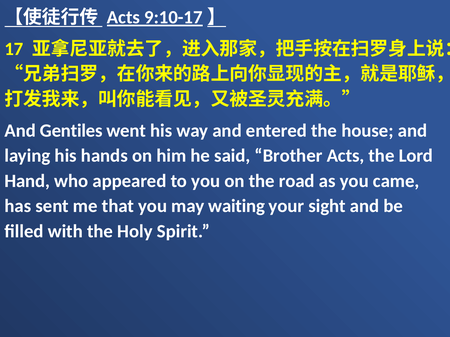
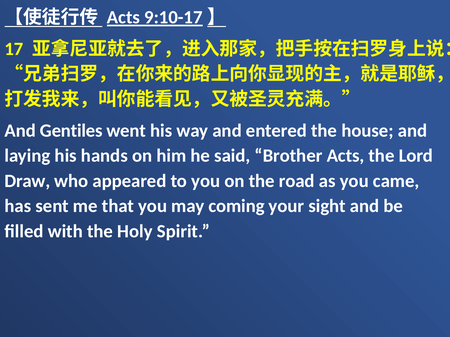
Hand: Hand -> Draw
waiting: waiting -> coming
